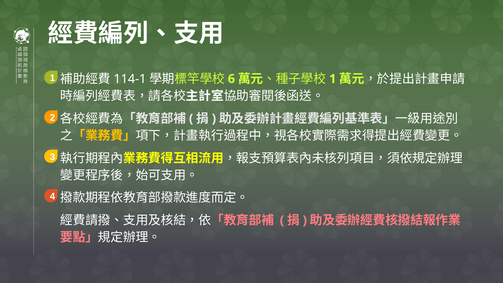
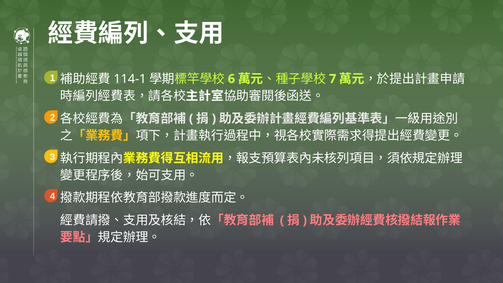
1 at (333, 79): 1 -> 7
